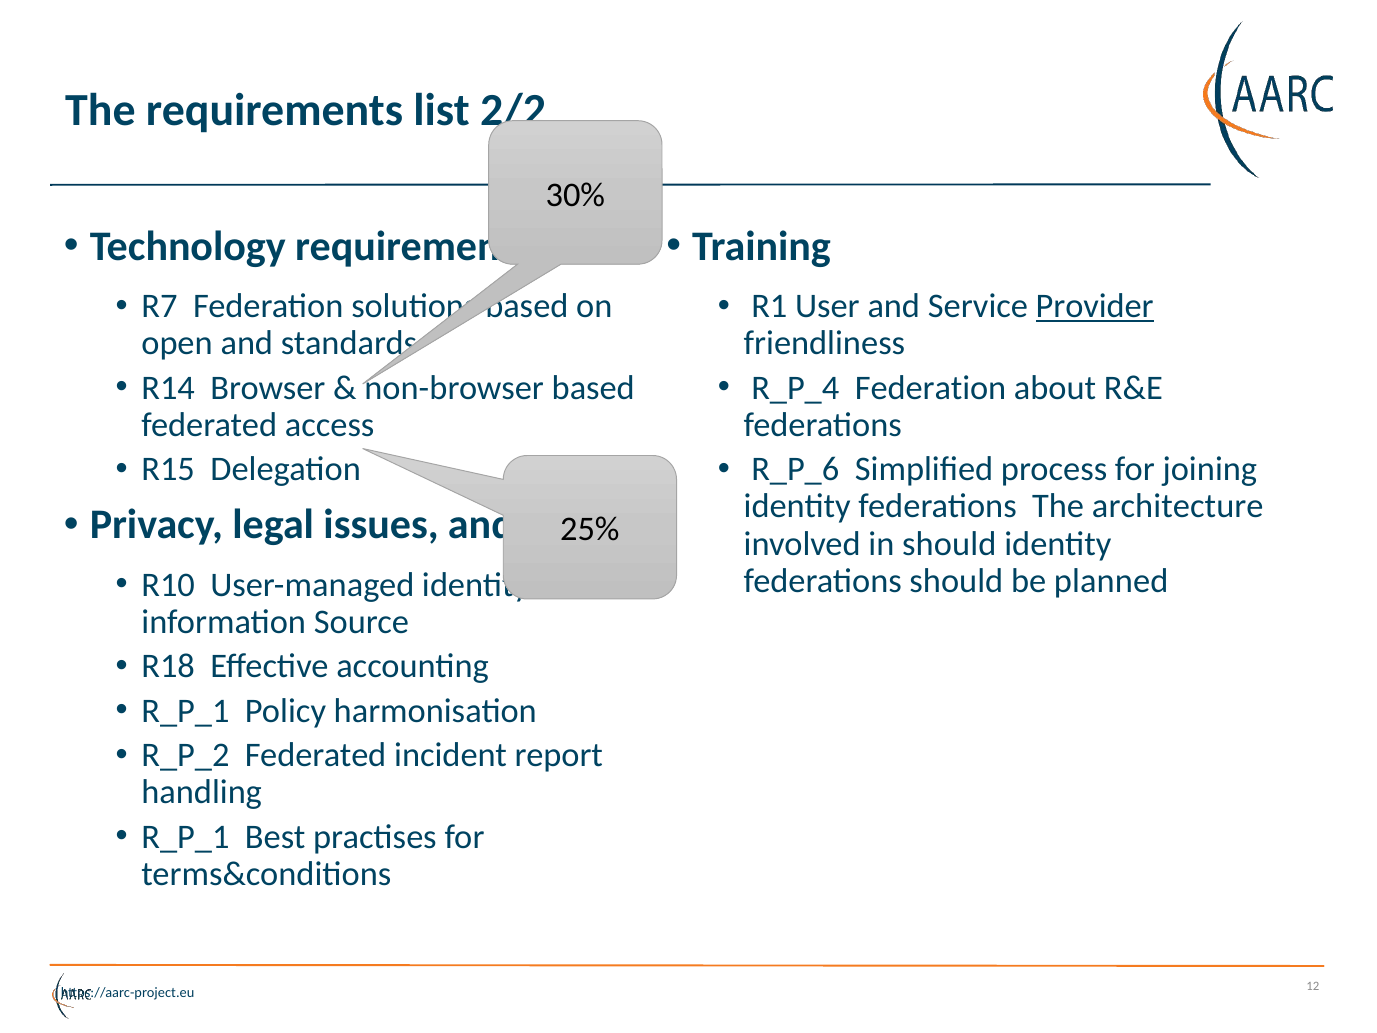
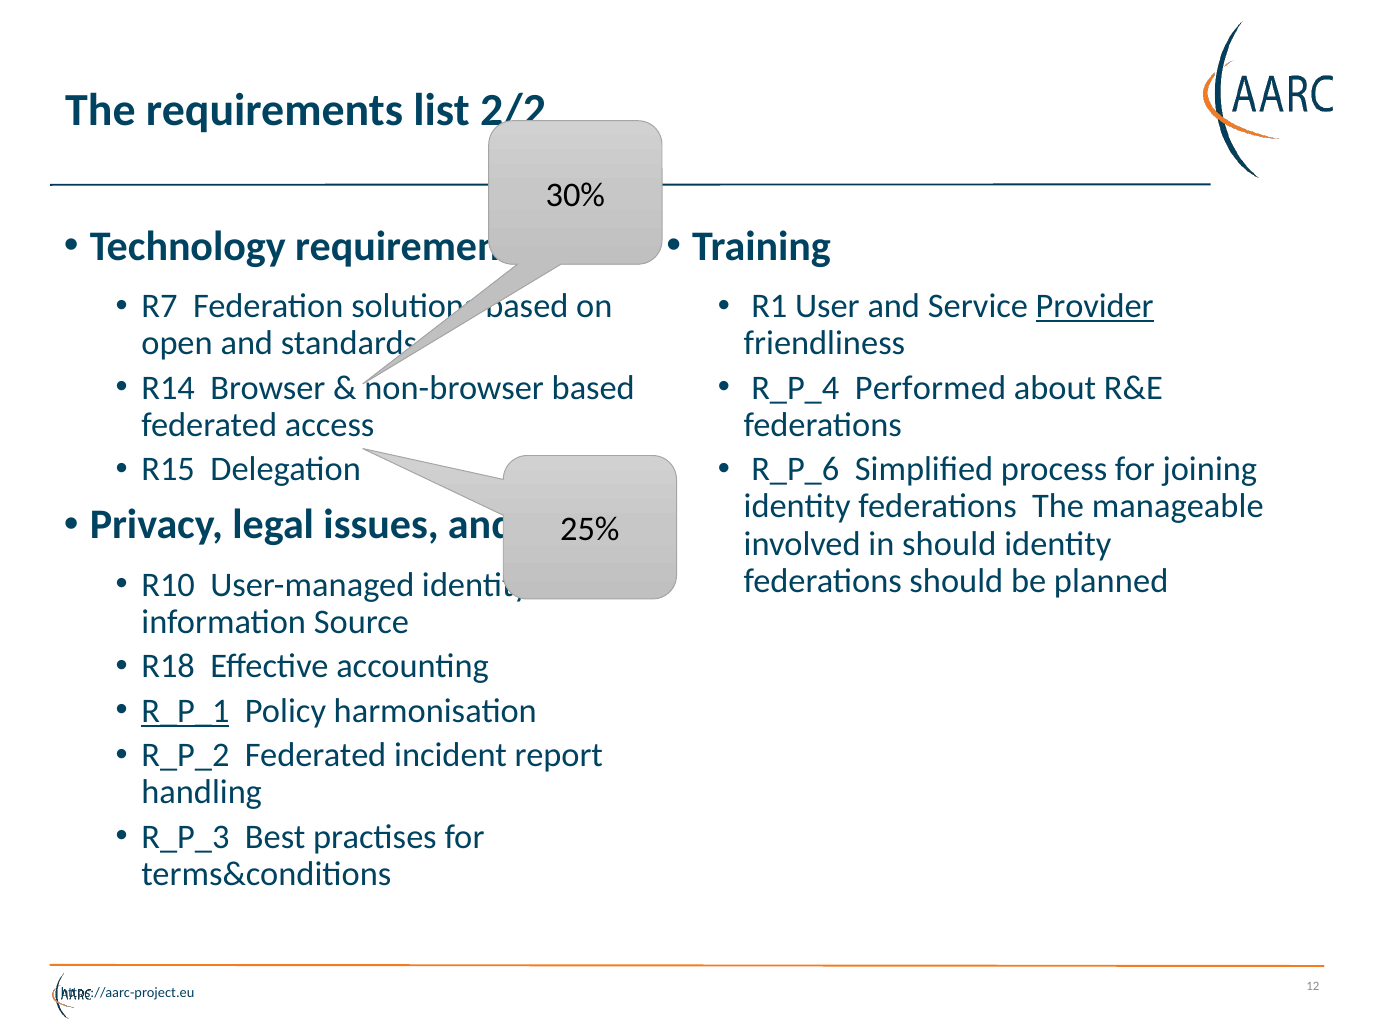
R_P_4 Federation: Federation -> Performed
architecture: architecture -> manageable
R_P_1 at (185, 711) underline: none -> present
R_P_1 at (185, 836): R_P_1 -> R_P_3
